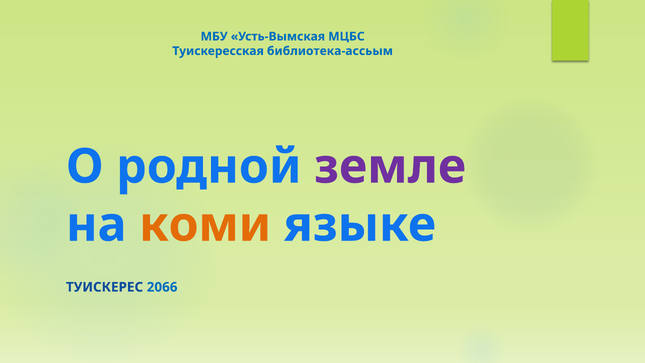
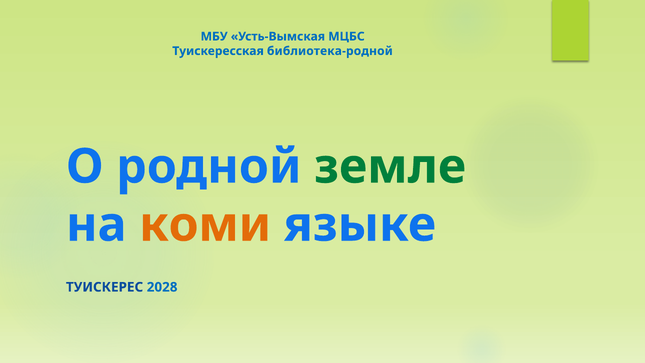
библиотека-ассьым: библиотека-ассьым -> библиотека-родной
земле colour: purple -> green
2066: 2066 -> 2028
